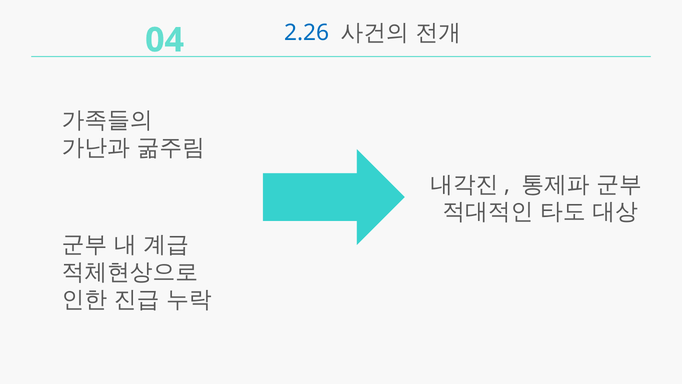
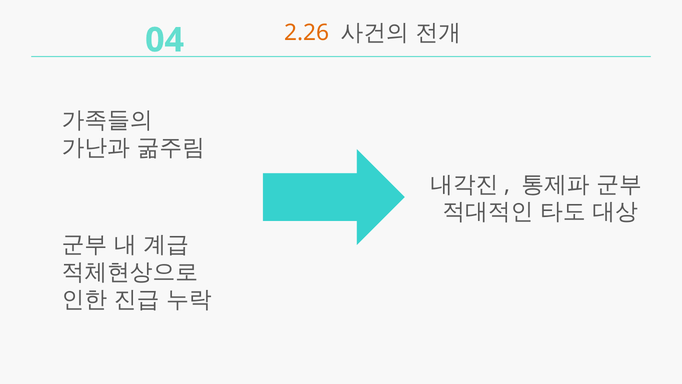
2.26 colour: blue -> orange
